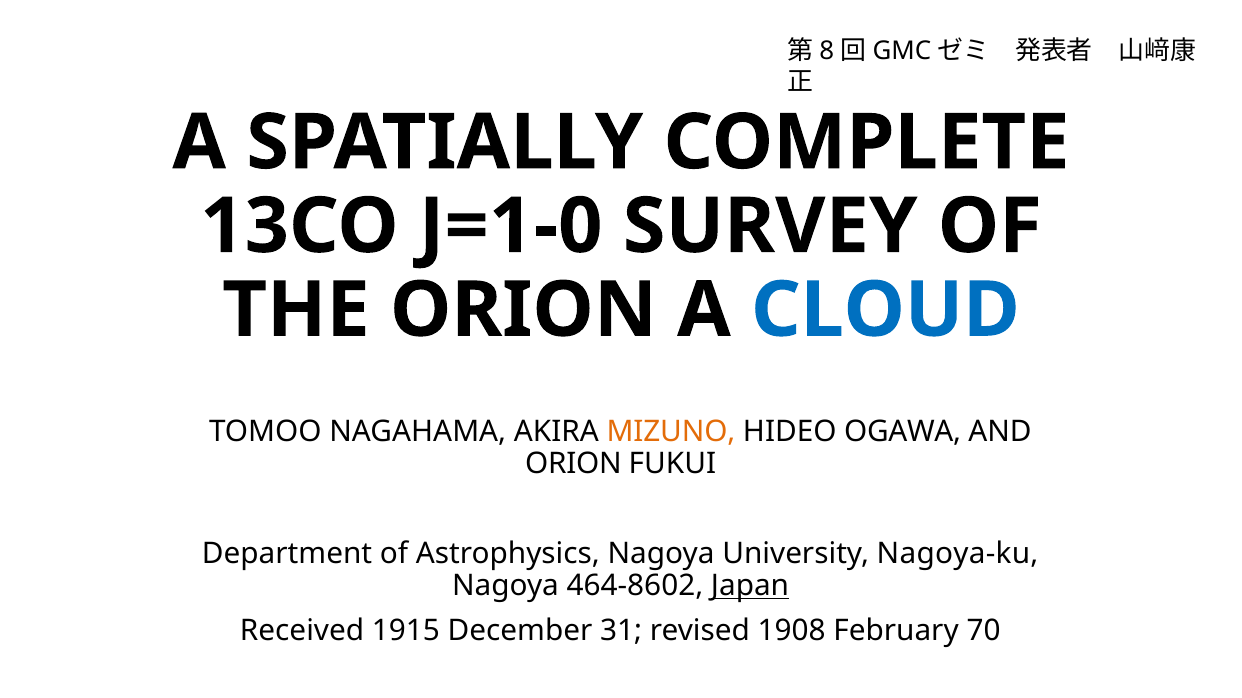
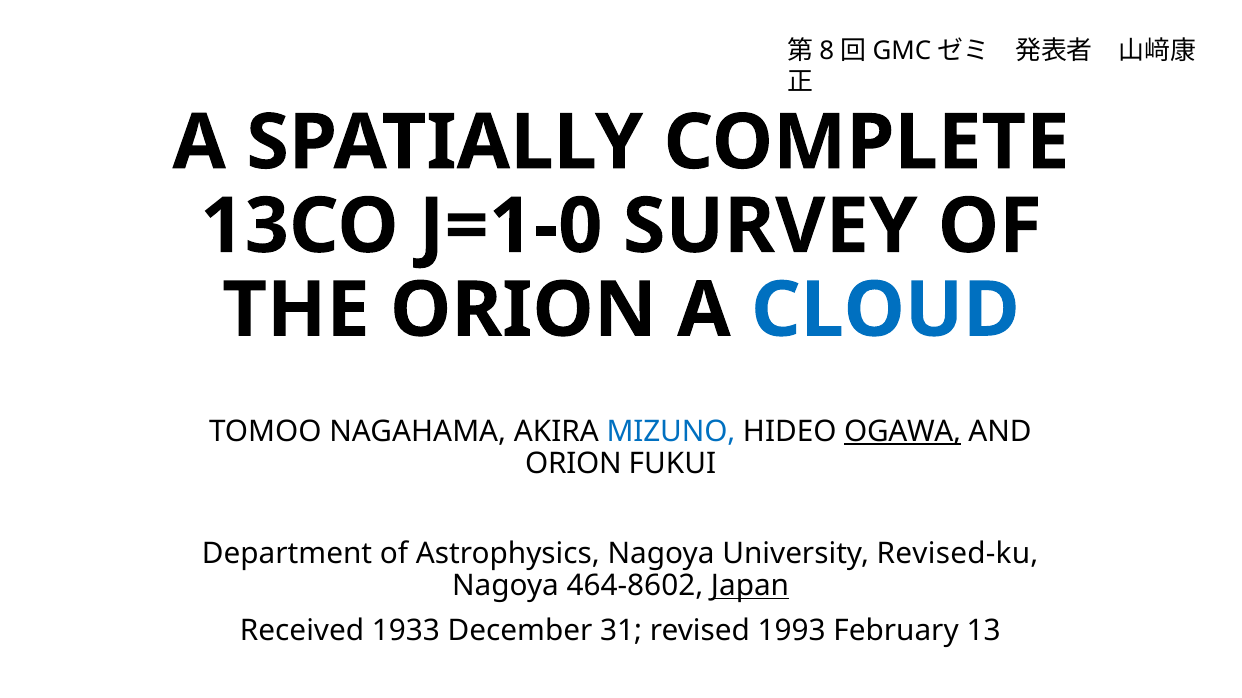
MIZUNO colour: orange -> blue
OGAWA underline: none -> present
Nagoya-ku: Nagoya-ku -> Revised-ku
1915: 1915 -> 1933
1908: 1908 -> 1993
70: 70 -> 13
